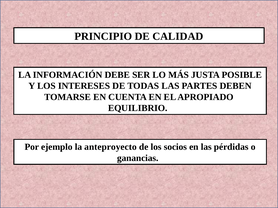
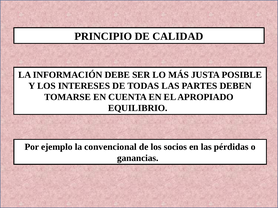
anteproyecto: anteproyecto -> convencional
